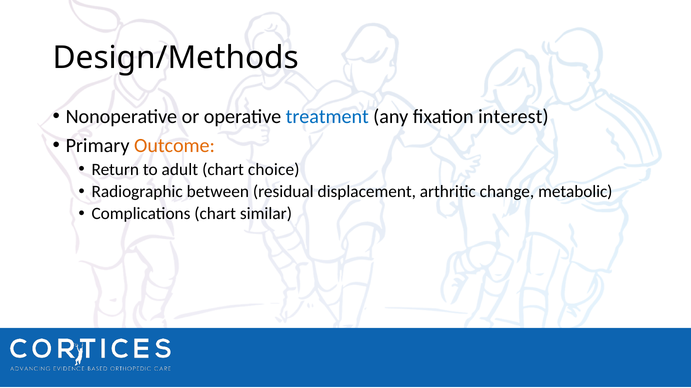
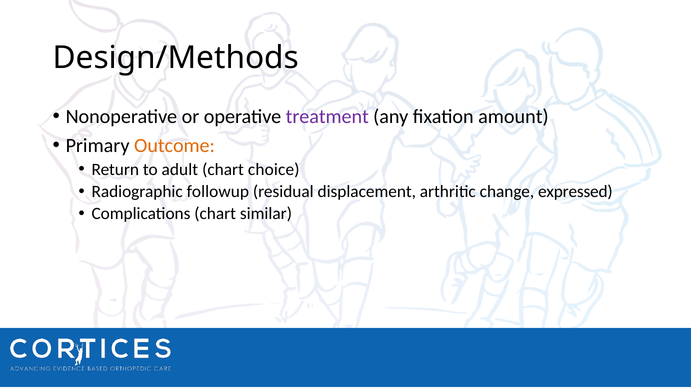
treatment colour: blue -> purple
interest: interest -> amount
between: between -> followup
metabolic: metabolic -> expressed
